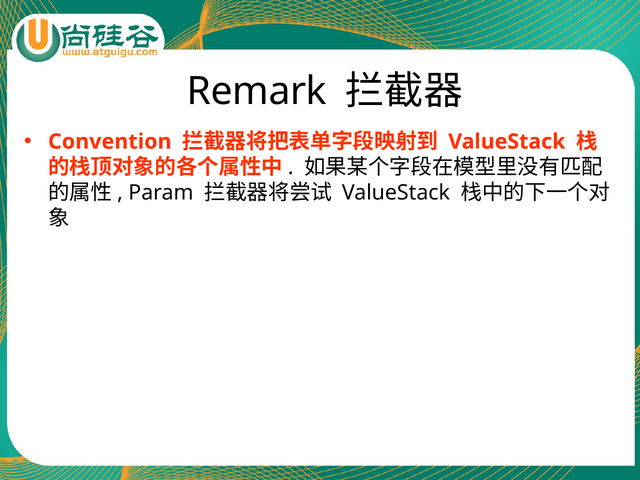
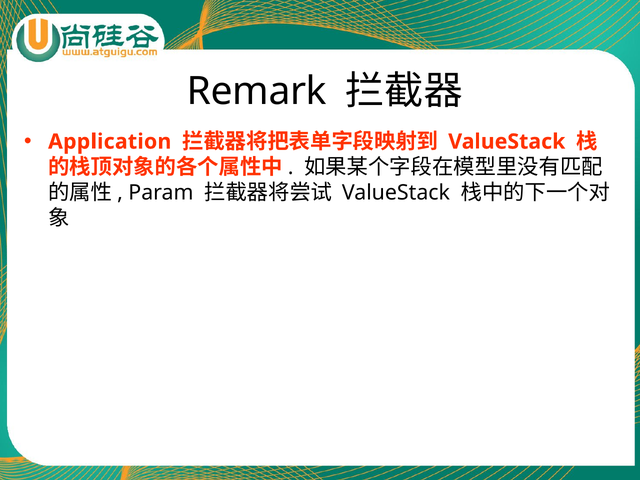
Convention: Convention -> Application
